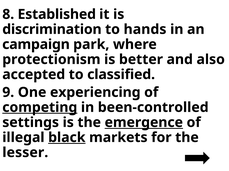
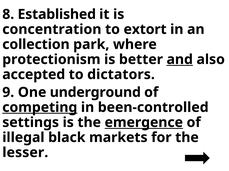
discrimination: discrimination -> concentration
hands: hands -> extort
campaign: campaign -> collection
and underline: none -> present
classified: classified -> dictators
experiencing: experiencing -> underground
black underline: present -> none
